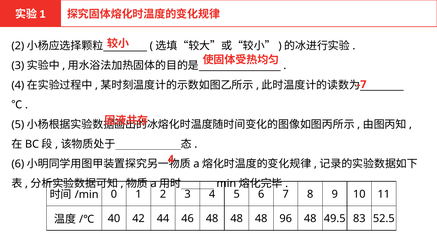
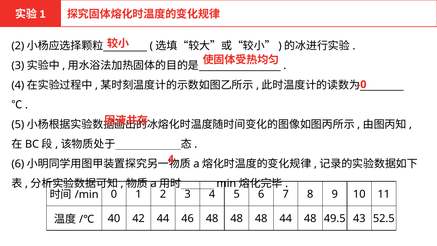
-7: -7 -> -0
48 96: 96 -> 44
83: 83 -> 43
